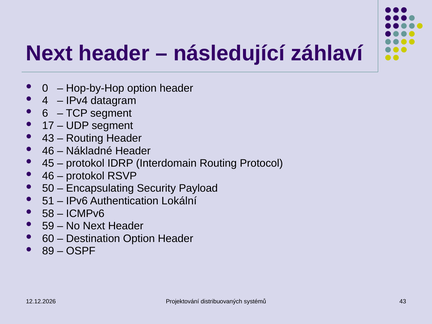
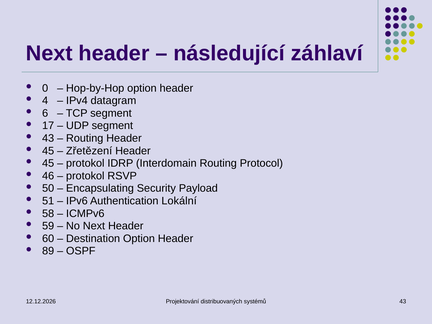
46 at (48, 151): 46 -> 45
Nákladné: Nákladné -> Zřetězení
